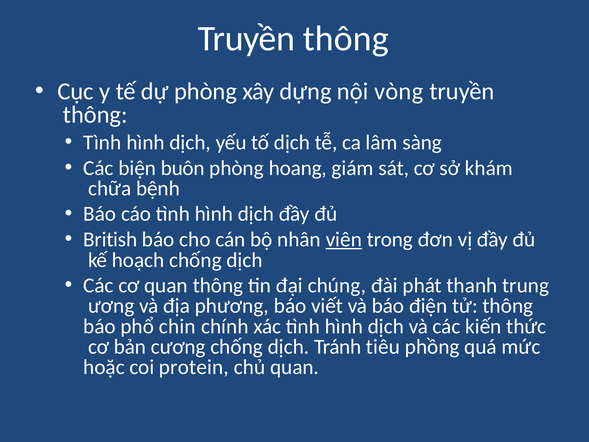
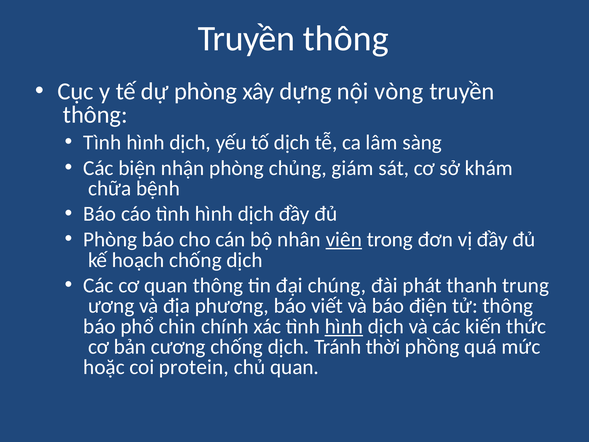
buôn: buôn -> nhận
hoang: hoang -> chủng
British at (110, 239): British -> Phòng
hình at (344, 326) underline: none -> present
tiêu: tiêu -> thời
